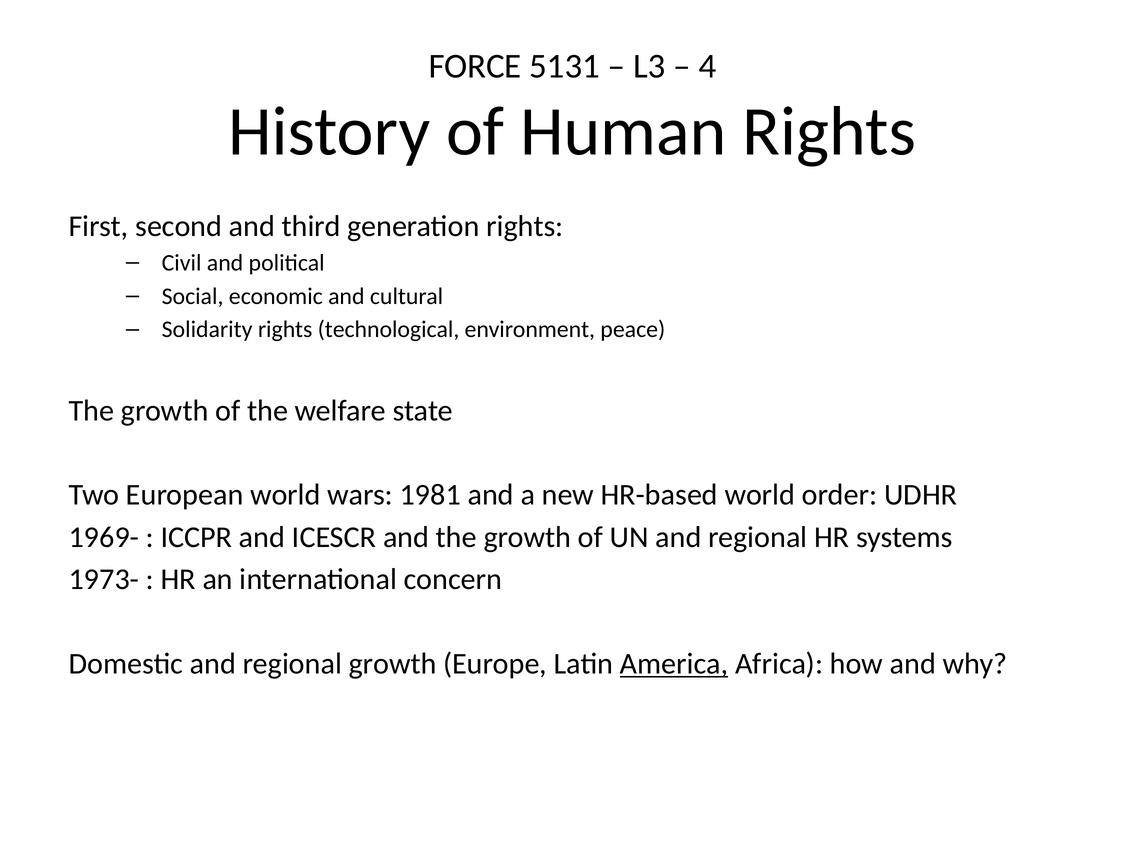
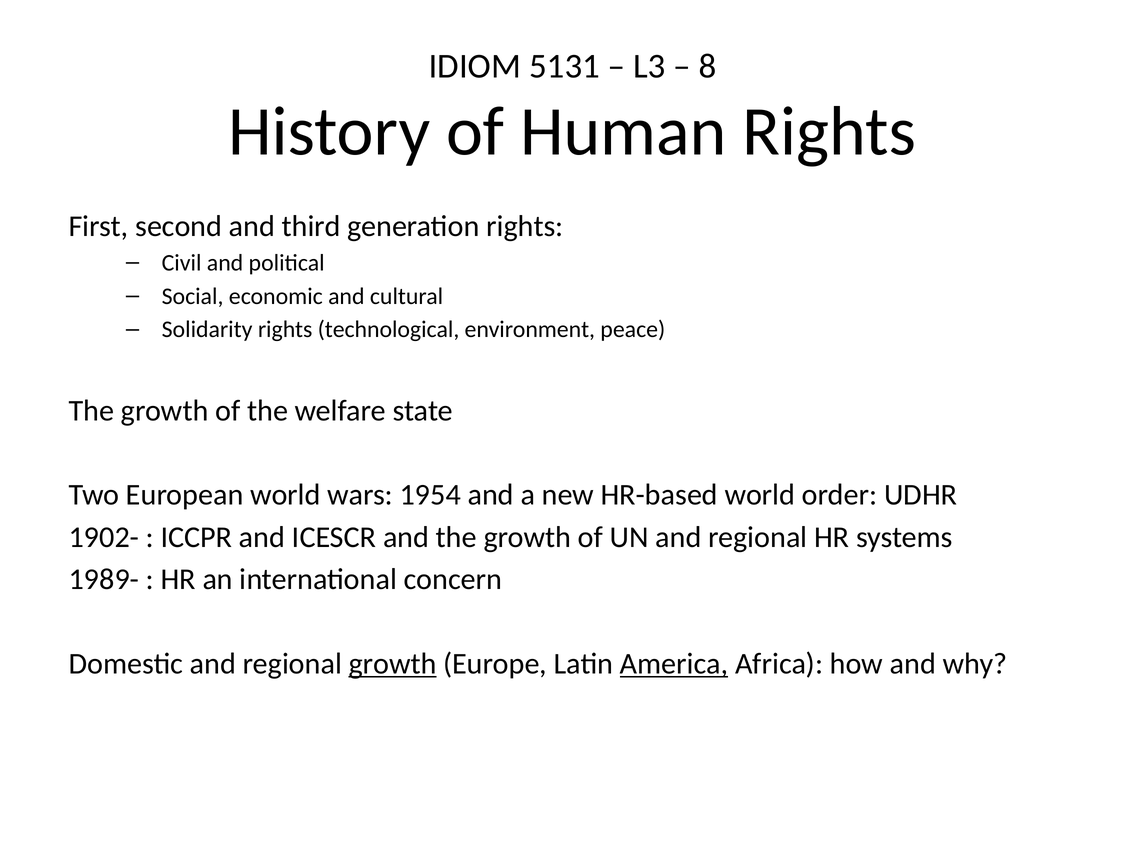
FORCE: FORCE -> IDIOM
4: 4 -> 8
1981: 1981 -> 1954
1969-: 1969- -> 1902-
1973-: 1973- -> 1989-
growth at (393, 664) underline: none -> present
